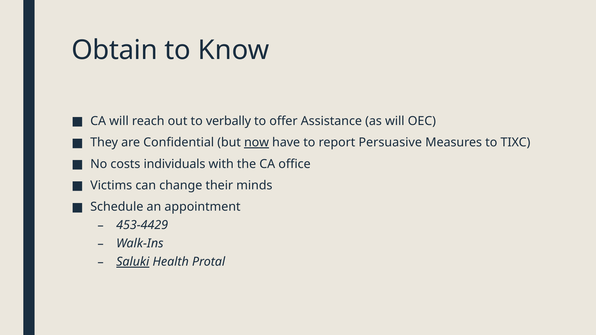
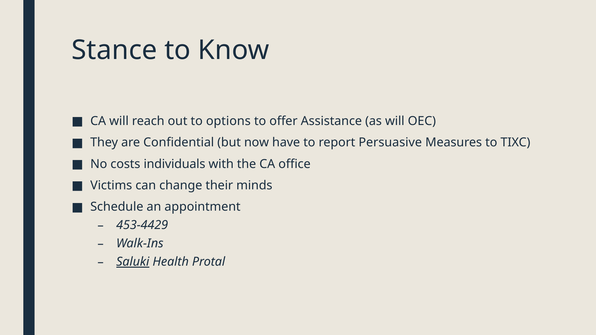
Obtain: Obtain -> Stance
verbally: verbally -> options
now underline: present -> none
